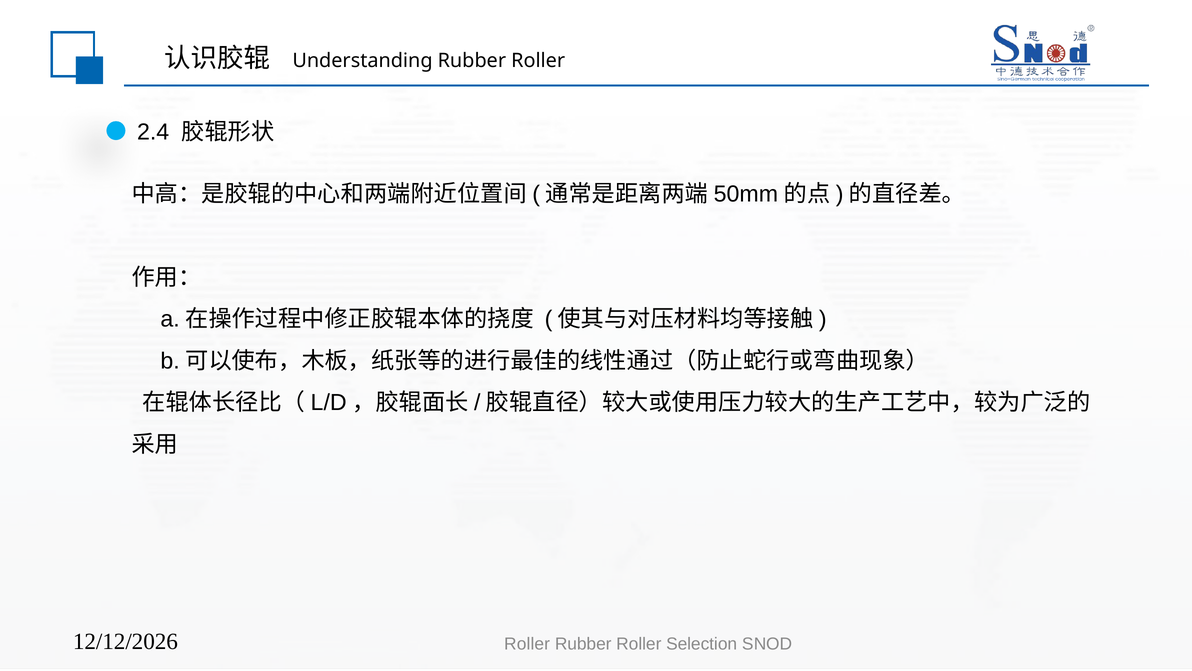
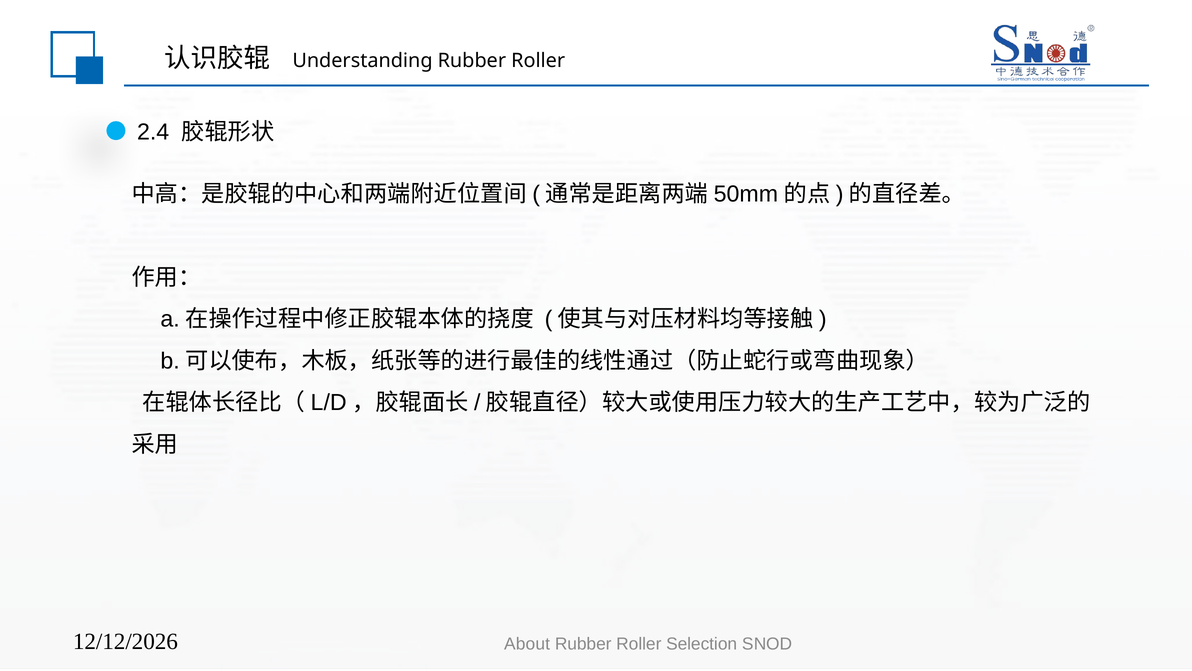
Roller at (527, 644): Roller -> About
